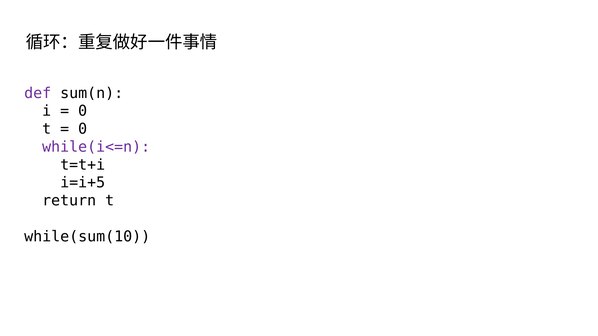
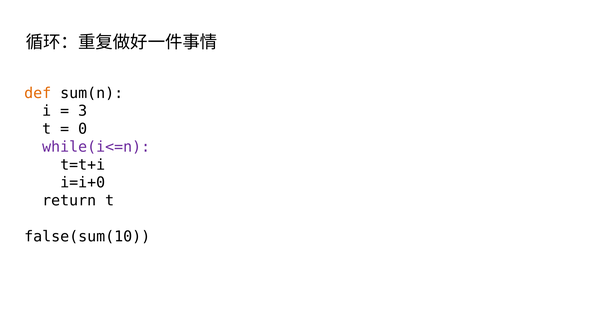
def colour: purple -> orange
0 at (83, 111): 0 -> 3
i=i+5: i=i+5 -> i=i+0
while(sum(10: while(sum(10 -> false(sum(10
